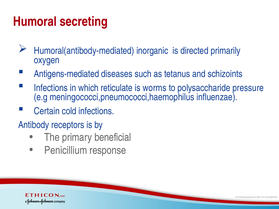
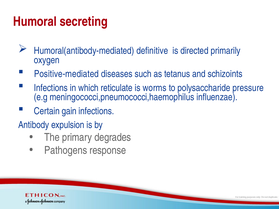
inorganic: inorganic -> definitive
Antigens-mediated: Antigens-mediated -> Positive-mediated
cold: cold -> gain
receptors: receptors -> expulsion
beneficial: beneficial -> degrades
Penicillium: Penicillium -> Pathogens
